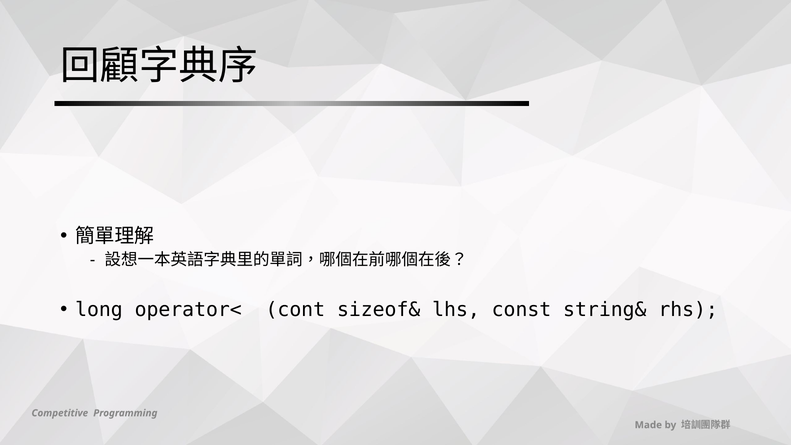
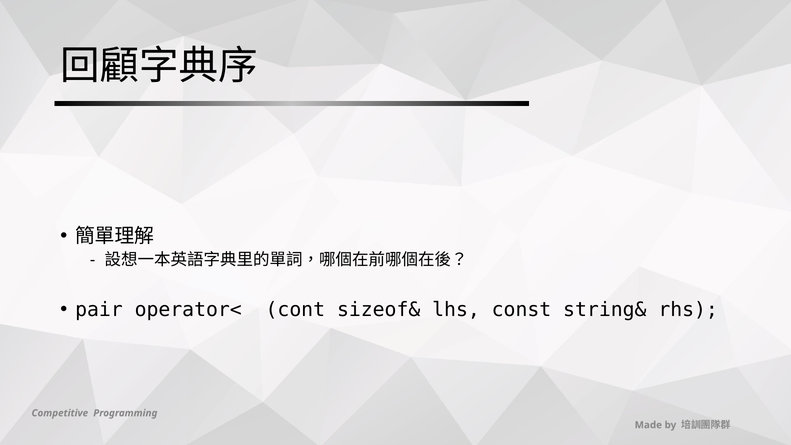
long: long -> pair
